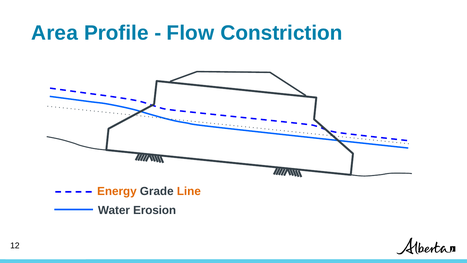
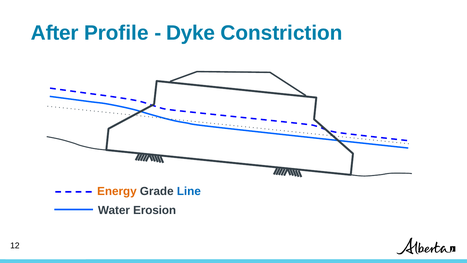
Area: Area -> After
Flow: Flow -> Dyke
Line colour: orange -> blue
